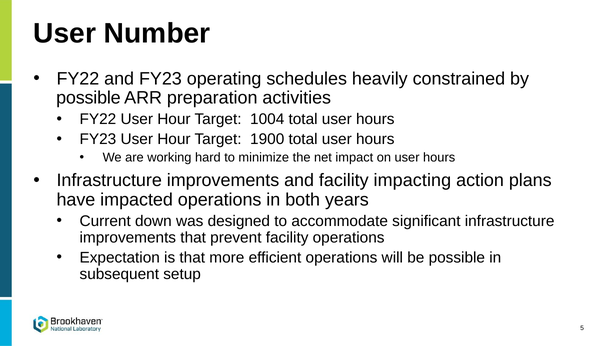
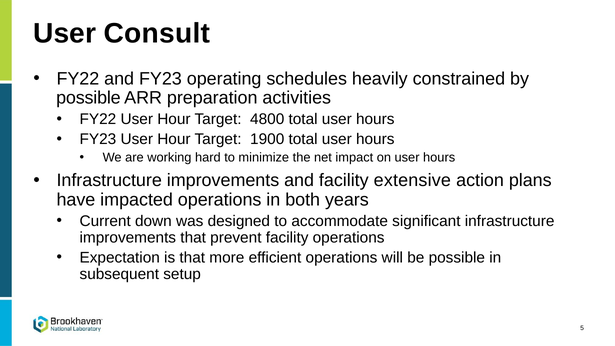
Number: Number -> Consult
1004: 1004 -> 4800
impacting: impacting -> extensive
